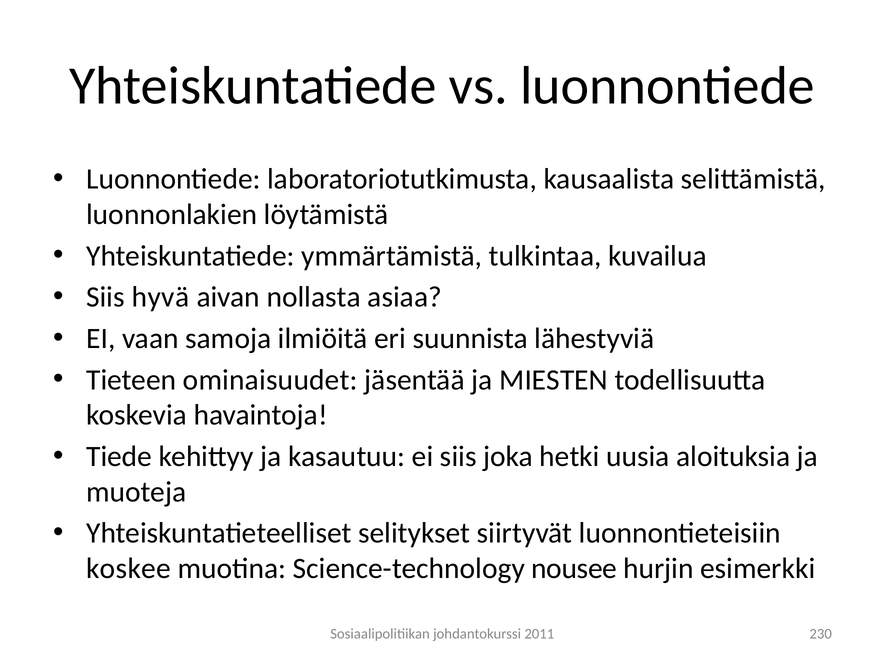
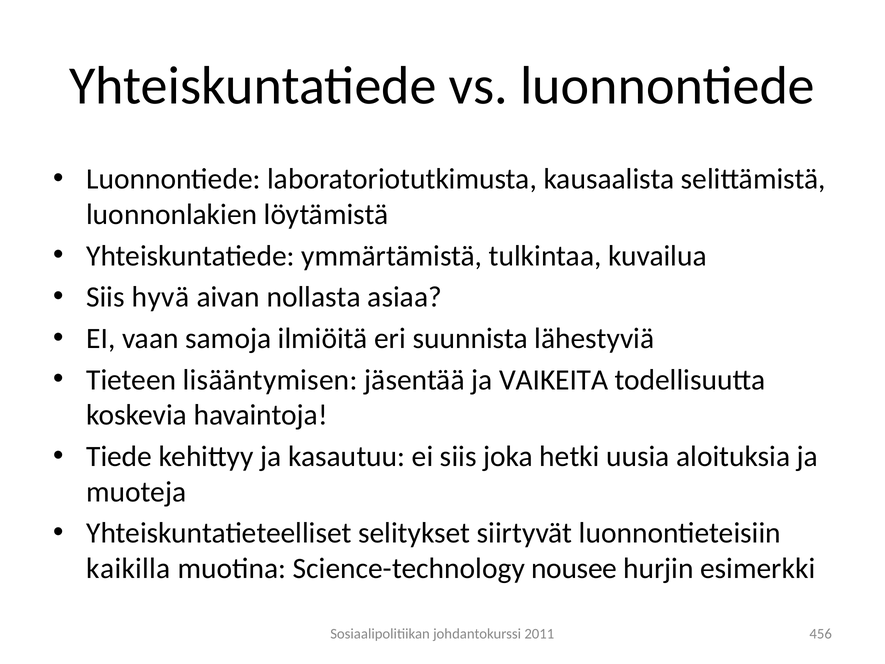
ominaisuudet: ominaisuudet -> lisääntymisen
MIESTEN: MIESTEN -> VAIKEITA
koskee: koskee -> kaikilla
230: 230 -> 456
